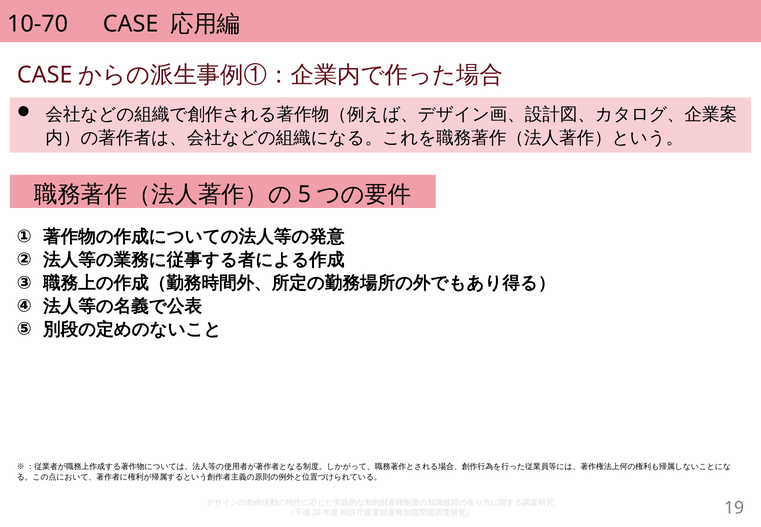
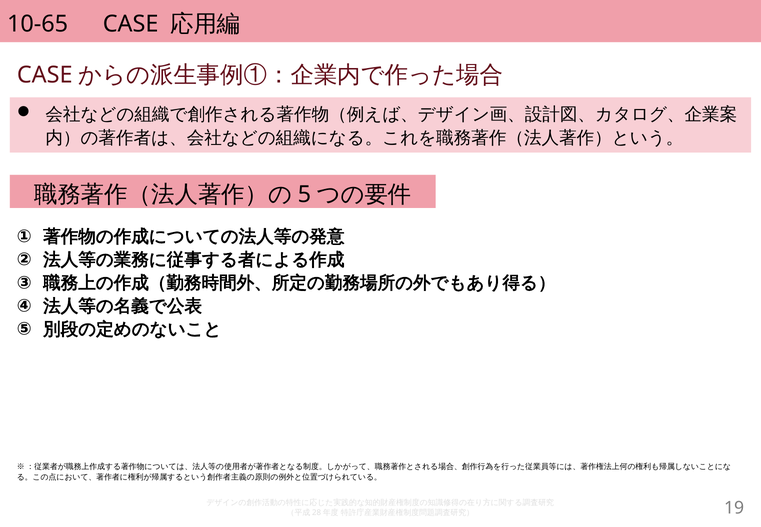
10-70: 10-70 -> 10-65
